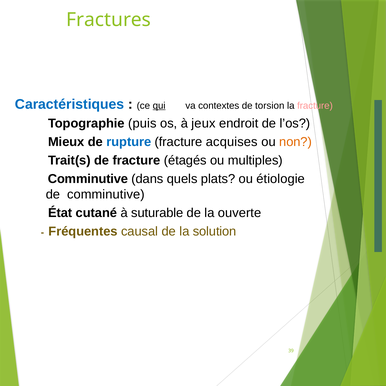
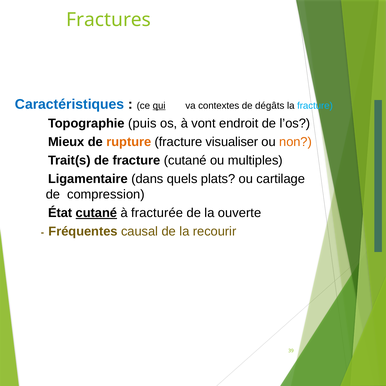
torsion: torsion -> dégâts
fracture at (315, 106) colour: pink -> light blue
jeux: jeux -> vont
rupture colour: blue -> orange
acquises: acquises -> visualiser
fracture étagés: étagés -> cutané
Comminutive at (88, 179): Comminutive -> Ligamentaire
étiologie: étiologie -> cartilage
de comminutive: comminutive -> compression
cutané at (96, 213) underline: none -> present
suturable: suturable -> fracturée
solution: solution -> recourir
